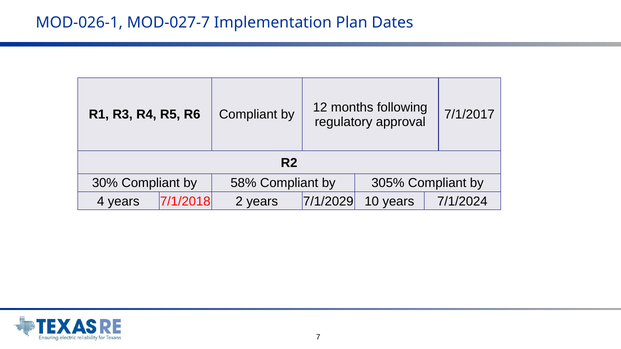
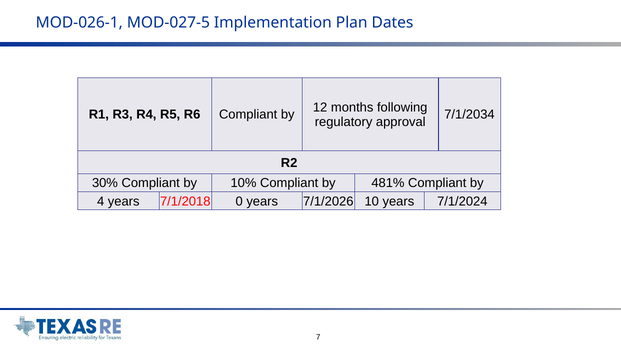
MOD-027-7: MOD-027-7 -> MOD-027-5
7/1/2017: 7/1/2017 -> 7/1/2034
58%: 58% -> 10%
305%: 305% -> 481%
2: 2 -> 0
7/1/2029: 7/1/2029 -> 7/1/2026
